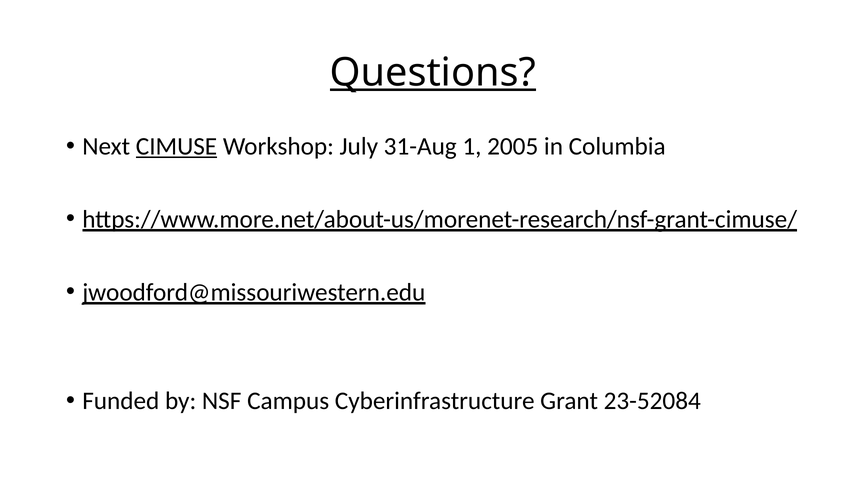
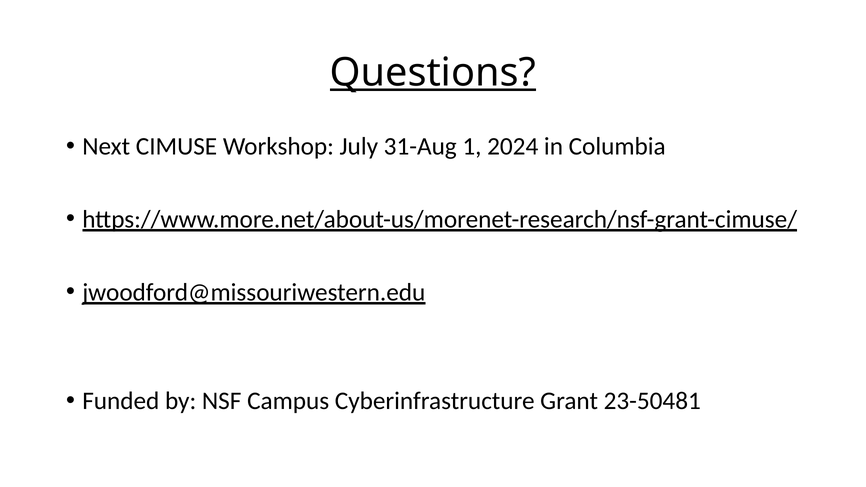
CIMUSE underline: present -> none
2005: 2005 -> 2024
23-52084: 23-52084 -> 23-50481
